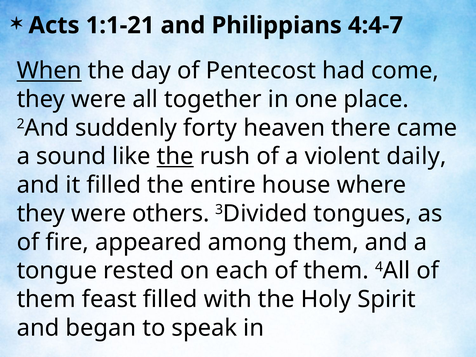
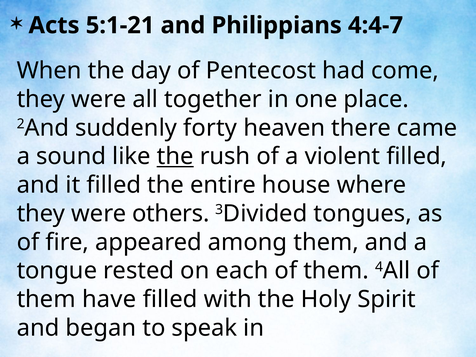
1:1-21: 1:1-21 -> 5:1-21
When underline: present -> none
violent daily: daily -> filled
feast: feast -> have
